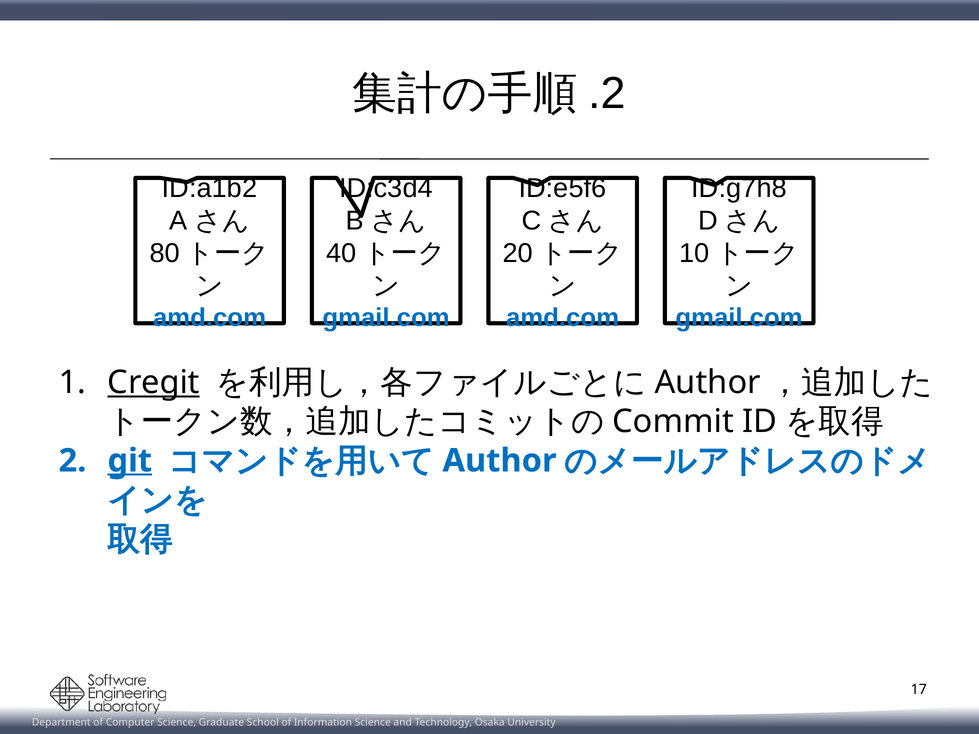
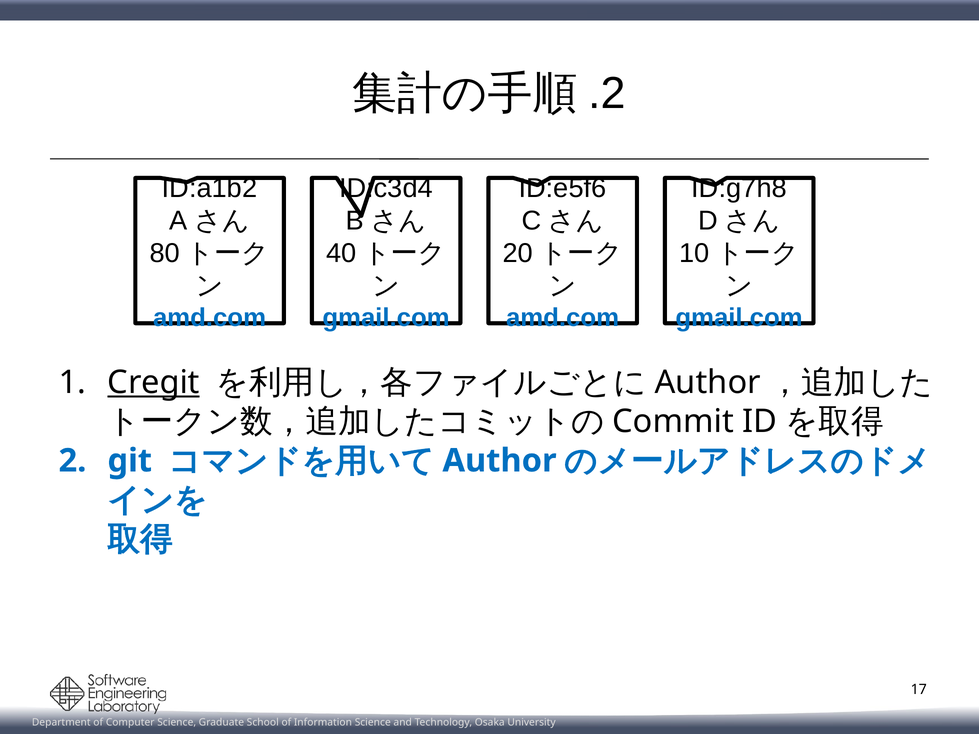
git underline: present -> none
